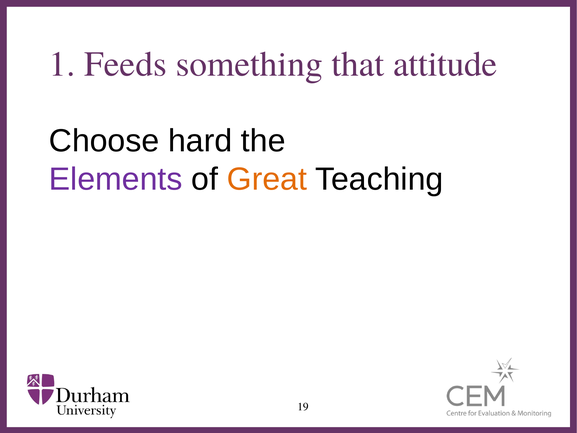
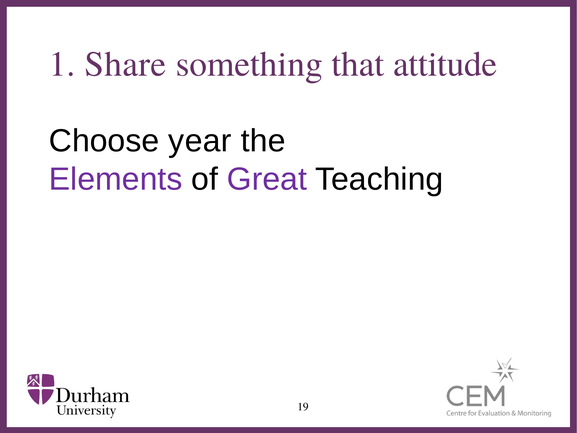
Feeds: Feeds -> Share
hard: hard -> year
Great colour: orange -> purple
